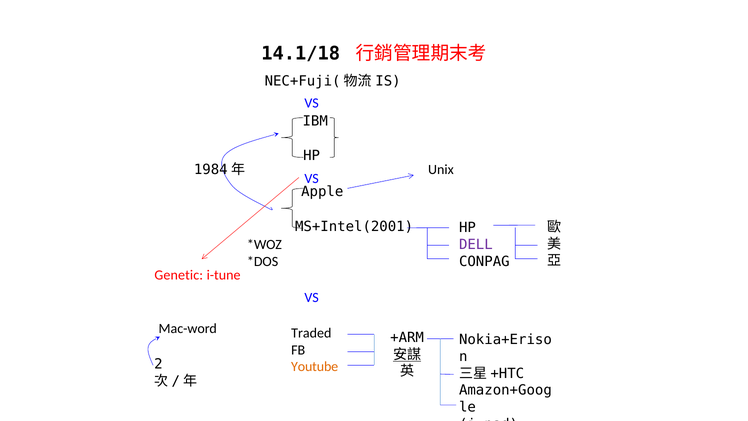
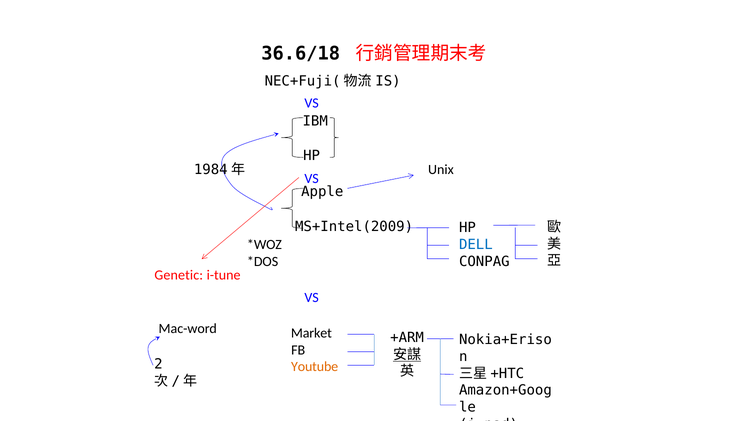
14.1/18: 14.1/18 -> 36.6/18
MS+Intel(2001: MS+Intel(2001 -> MS+Intel(2009
DELL colour: purple -> blue
Traded: Traded -> Market
